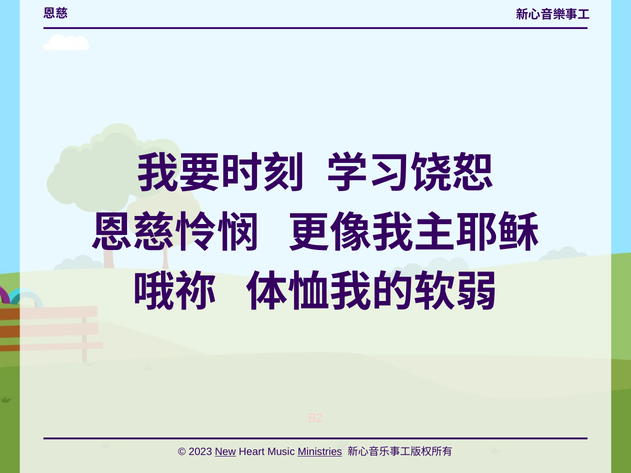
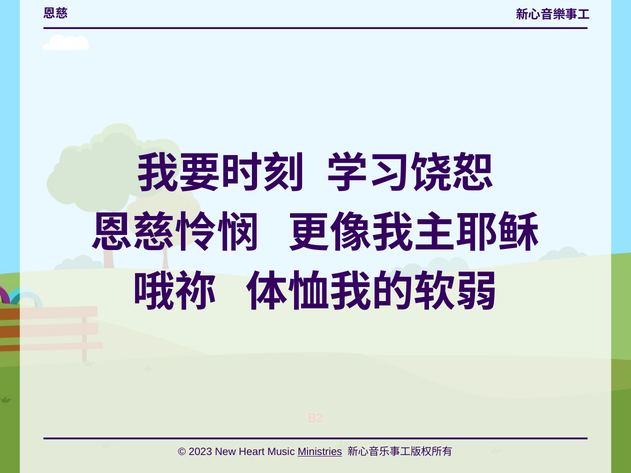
New underline: present -> none
